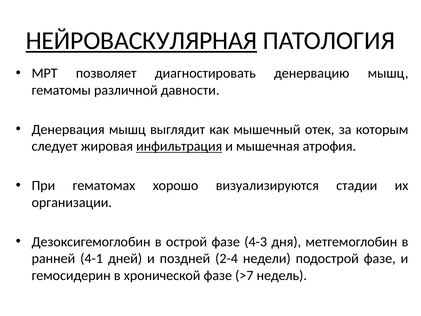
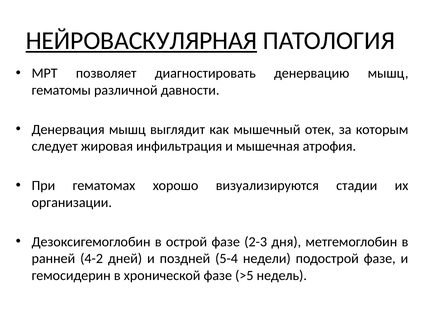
инфильтрация underline: present -> none
4-3: 4-3 -> 2-3
4-1: 4-1 -> 4-2
2-4: 2-4 -> 5-4
>7: >7 -> >5
